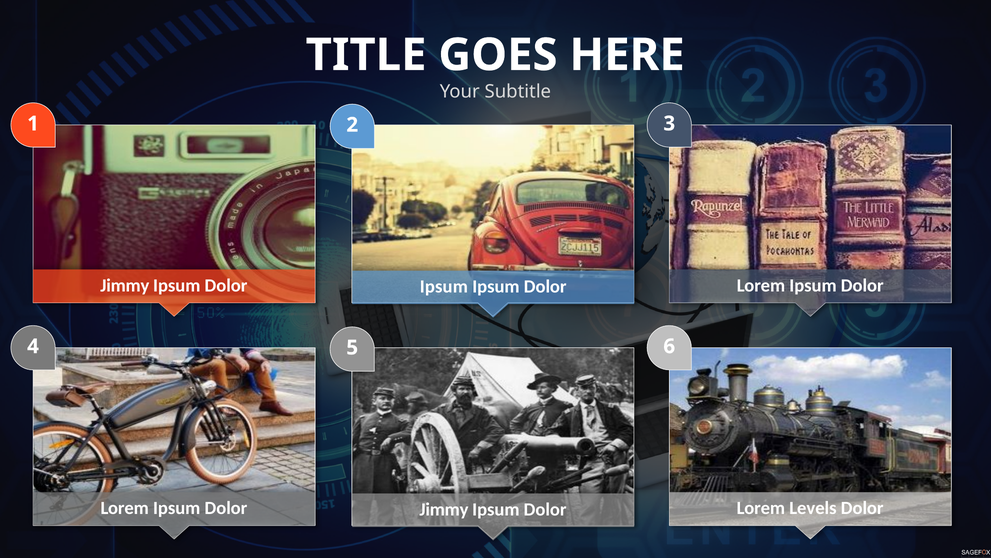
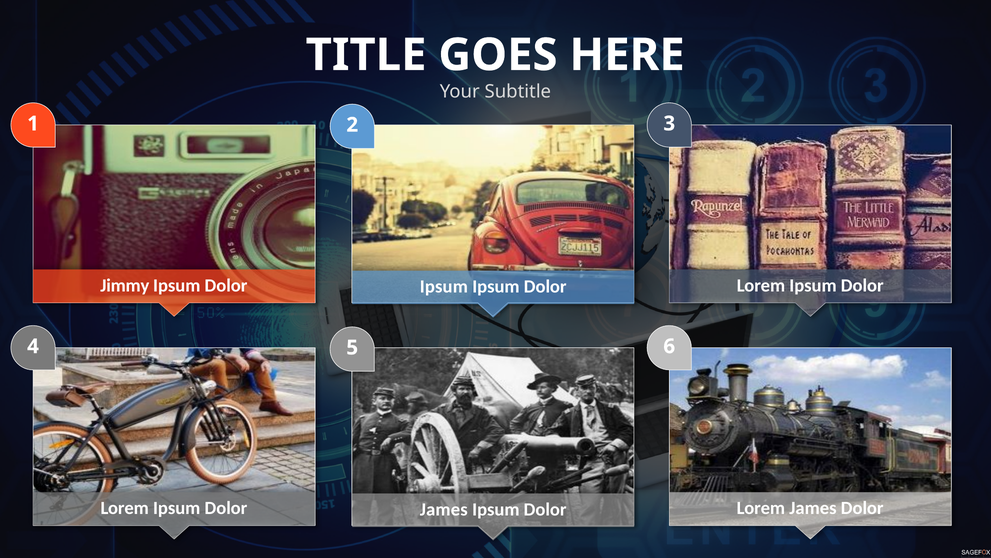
Lorem Levels: Levels -> James
Jimmy at (444, 509): Jimmy -> James
